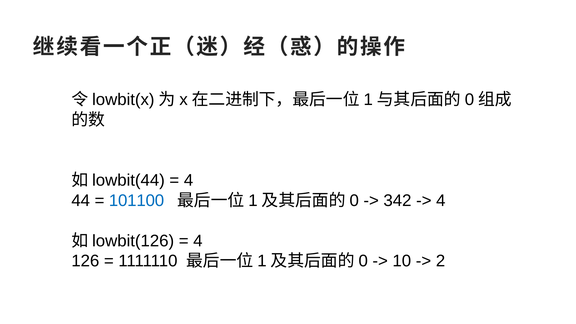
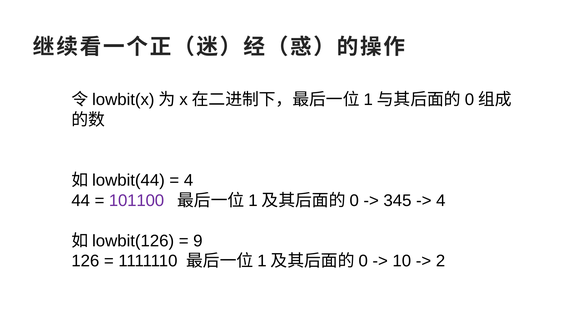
101100 colour: blue -> purple
342: 342 -> 345
4 at (198, 241): 4 -> 9
